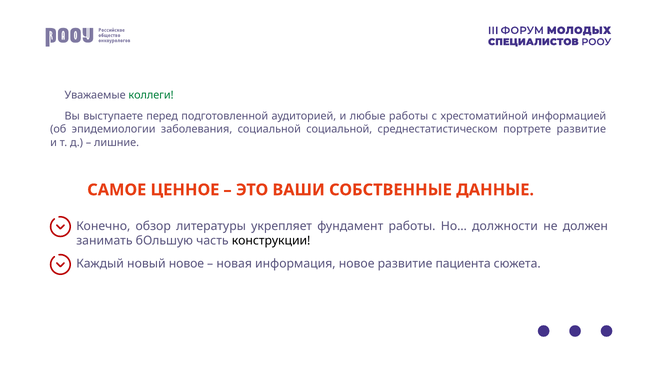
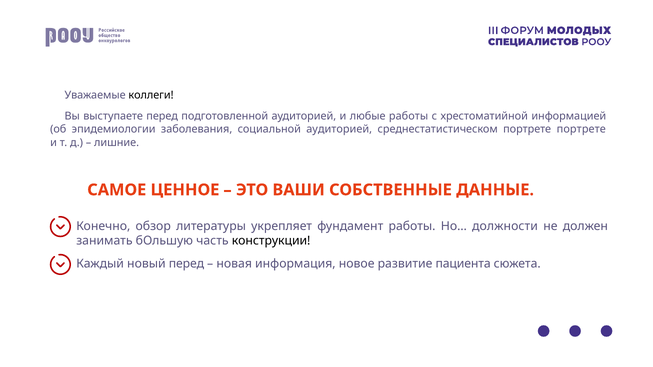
коллеги colour: green -> black
социальной социальной: социальной -> аудиторией
портрете развитие: развитие -> портрете
новый новое: новое -> перед
